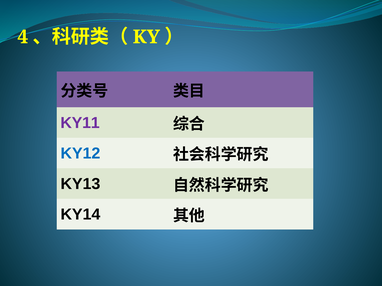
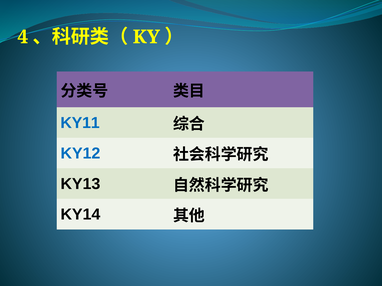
KY11 colour: purple -> blue
